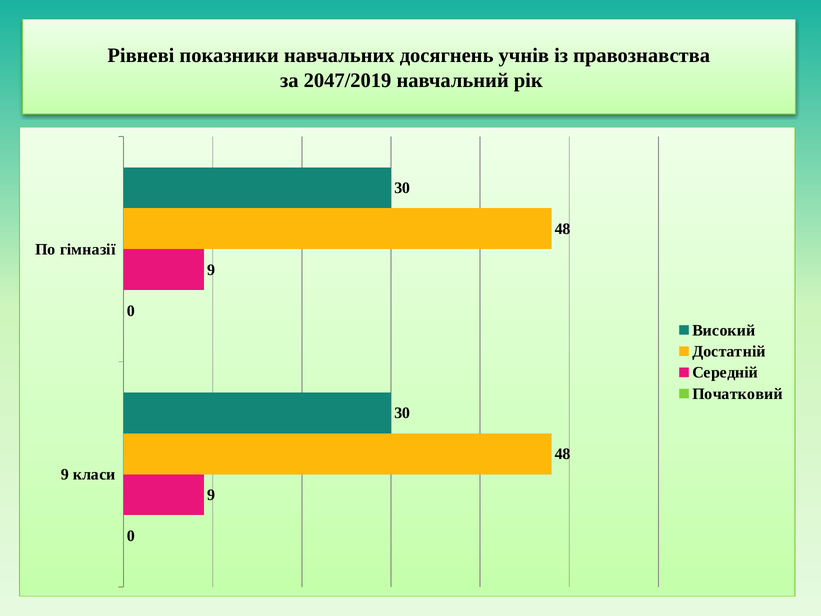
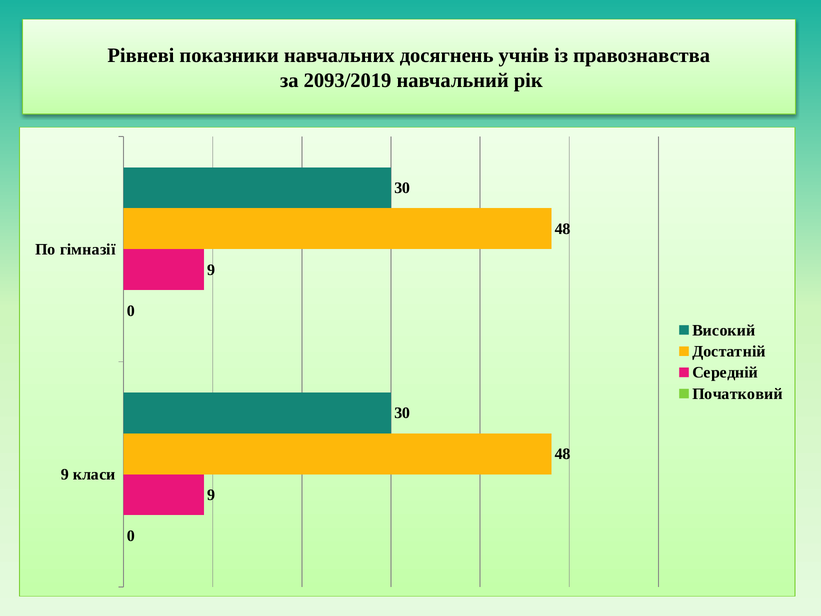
2047/2019: 2047/2019 -> 2093/2019
